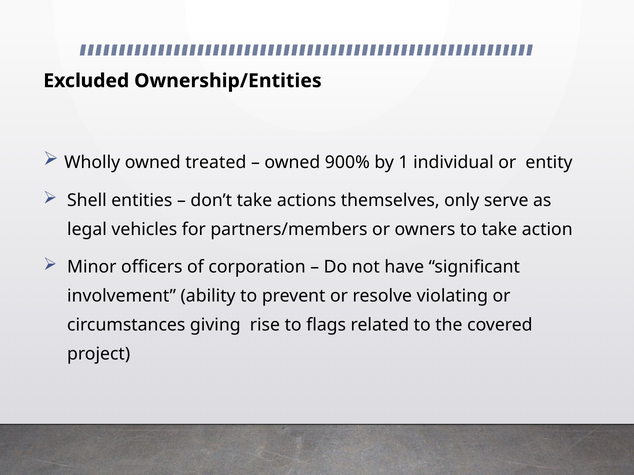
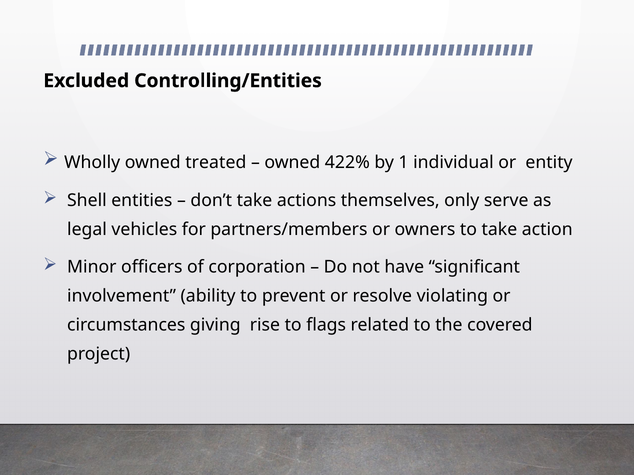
Ownership/Entities: Ownership/Entities -> Controlling/Entities
900%: 900% -> 422%
